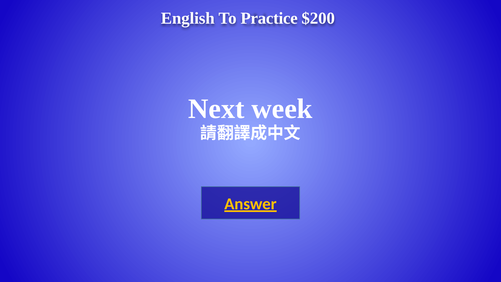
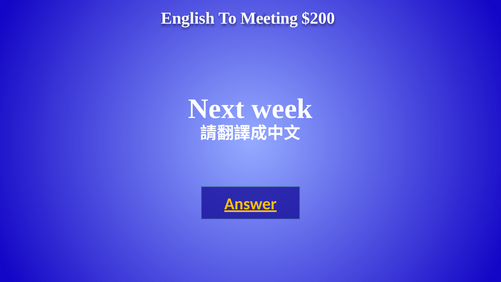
Practice: Practice -> Meeting
